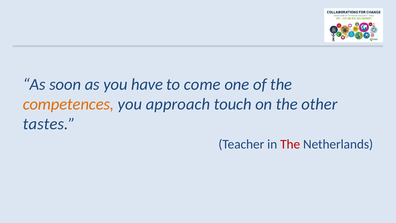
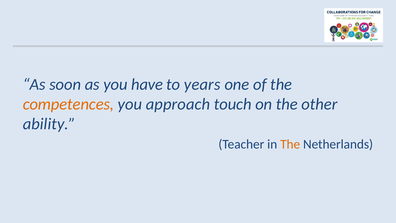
come: come -> years
tastes: tastes -> ability
The at (290, 144) colour: red -> orange
